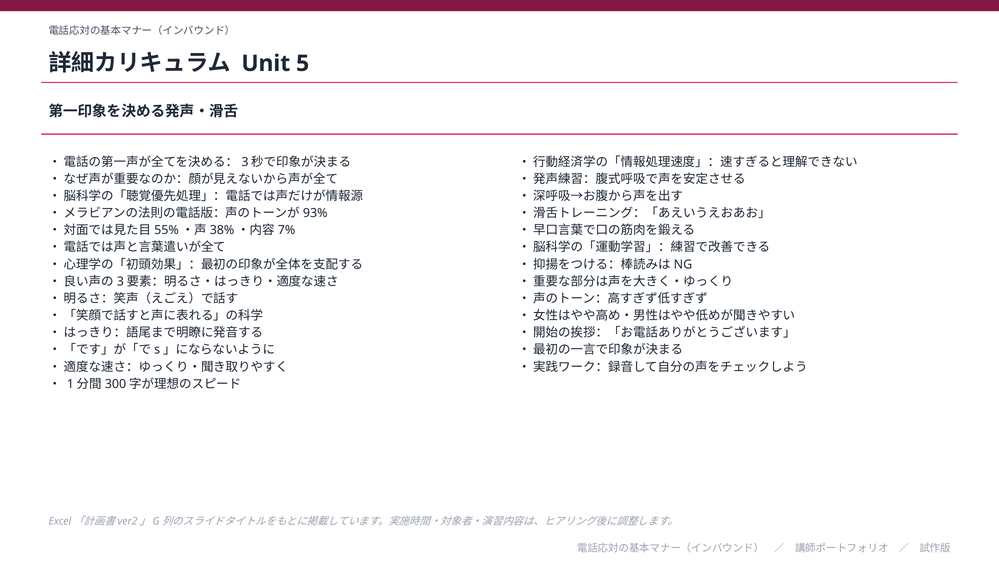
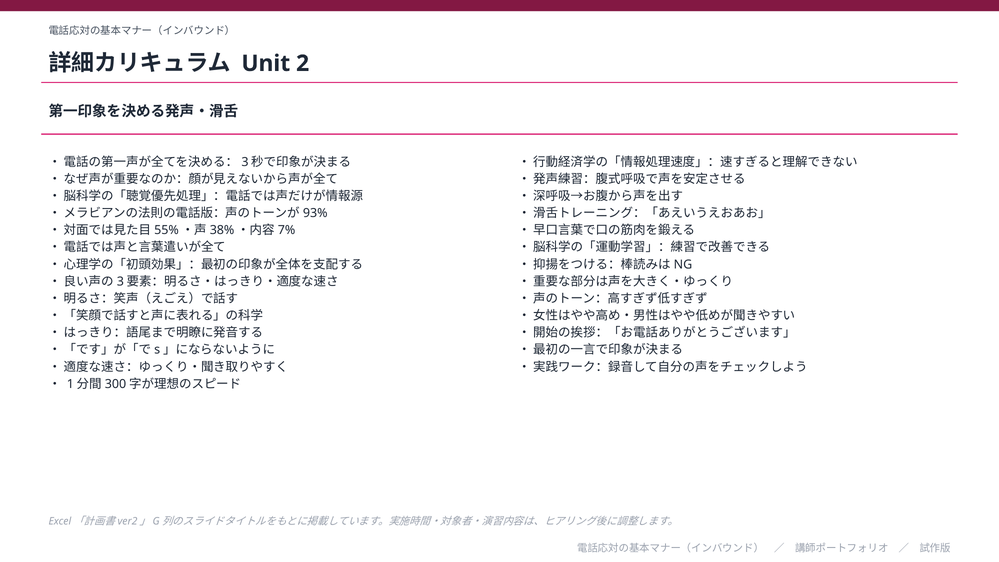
5: 5 -> 2
